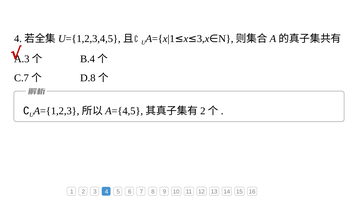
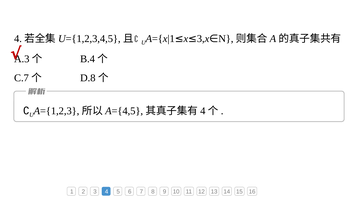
2 at (203, 111): 2 -> 4
